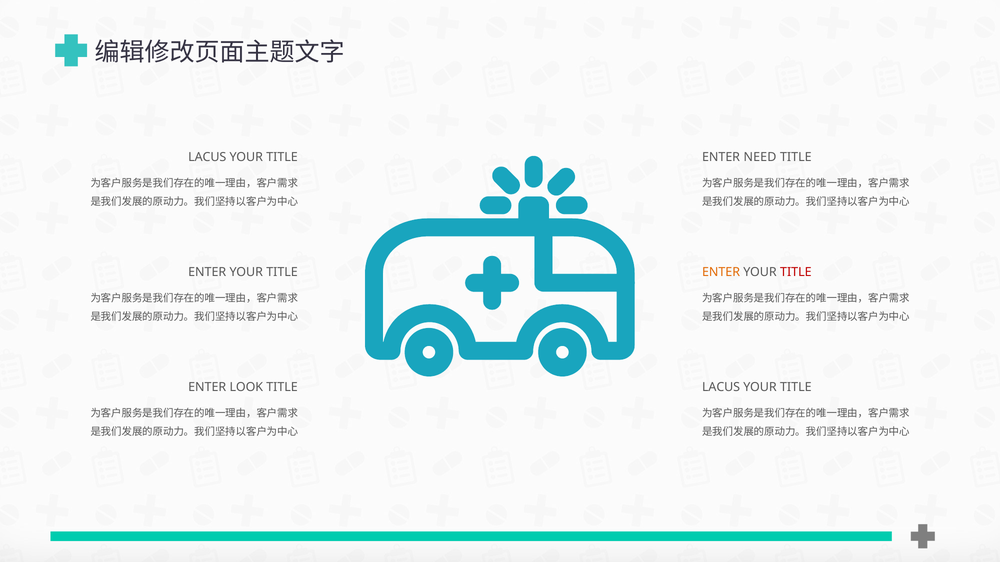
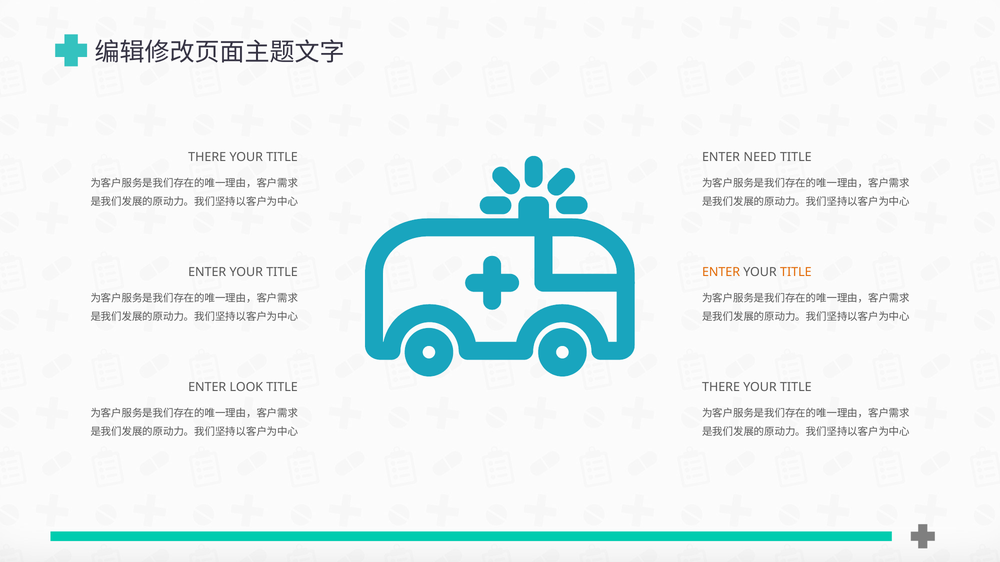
LACUS at (207, 157): LACUS -> THERE
TITLE at (796, 272) colour: red -> orange
LACUS at (721, 387): LACUS -> THERE
